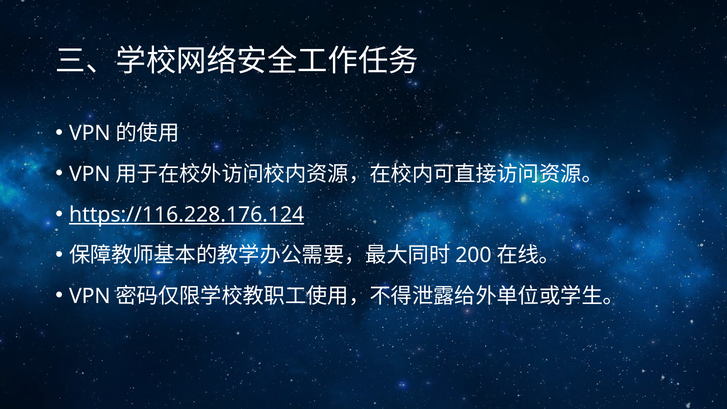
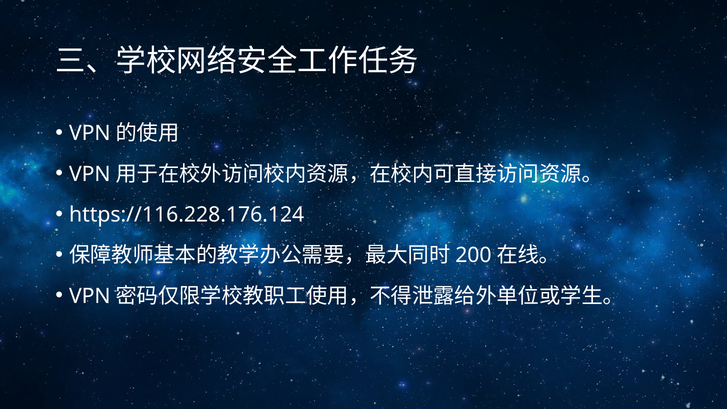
https://116.228.176.124 underline: present -> none
